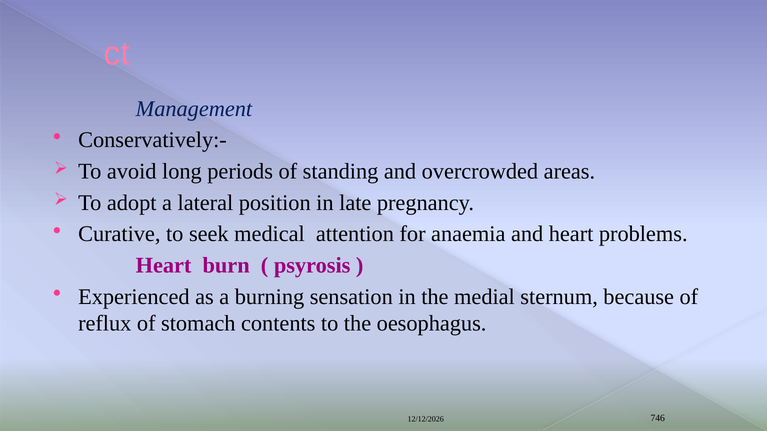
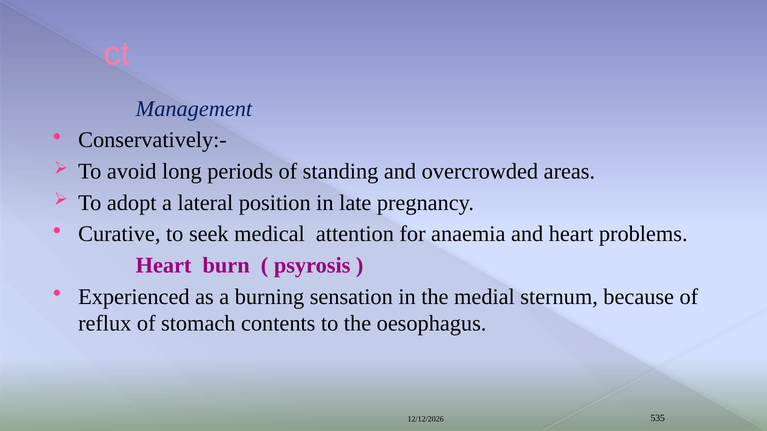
746: 746 -> 535
